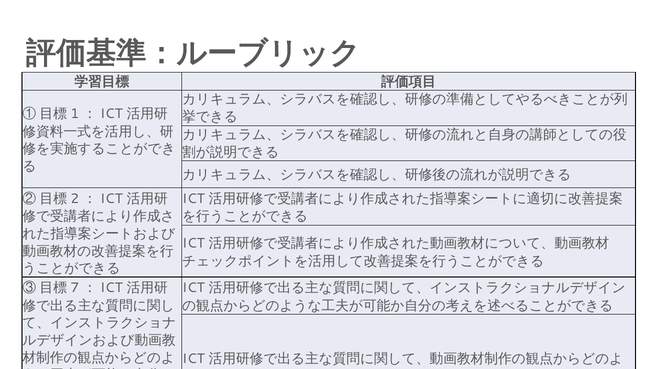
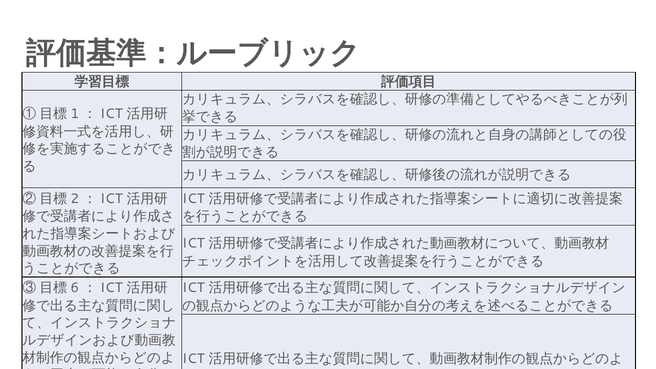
7: 7 -> 6
